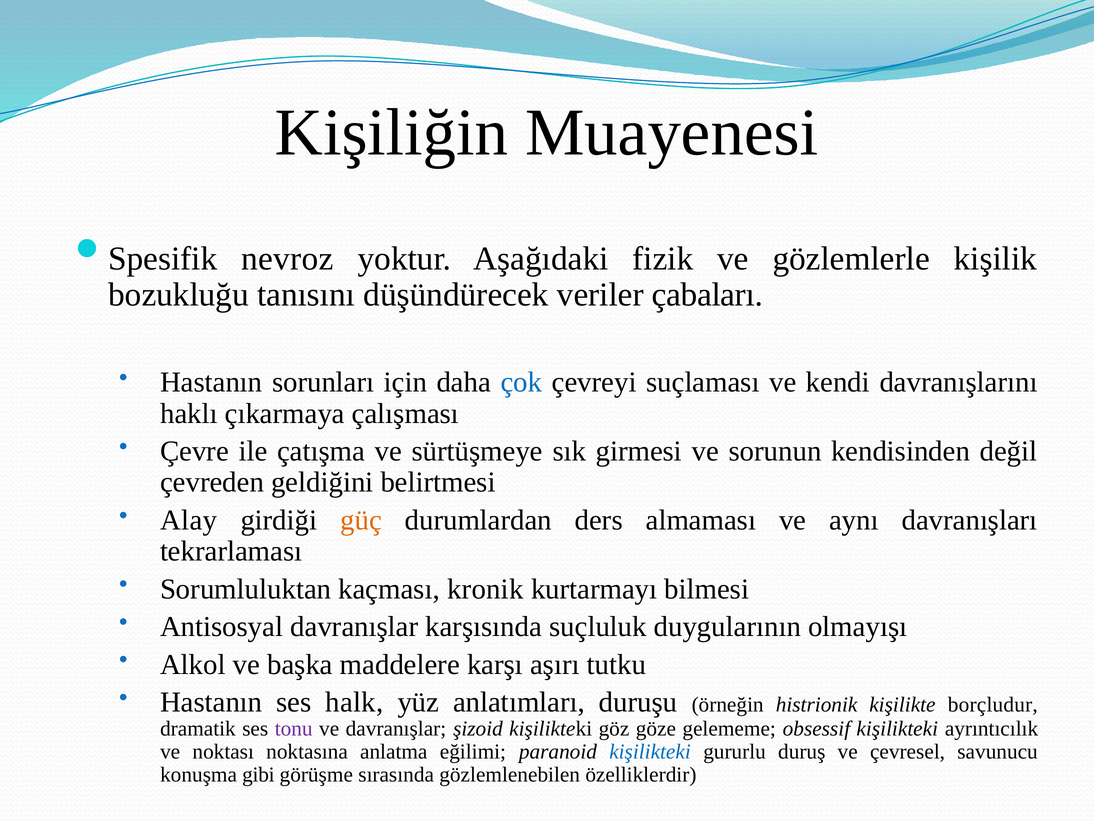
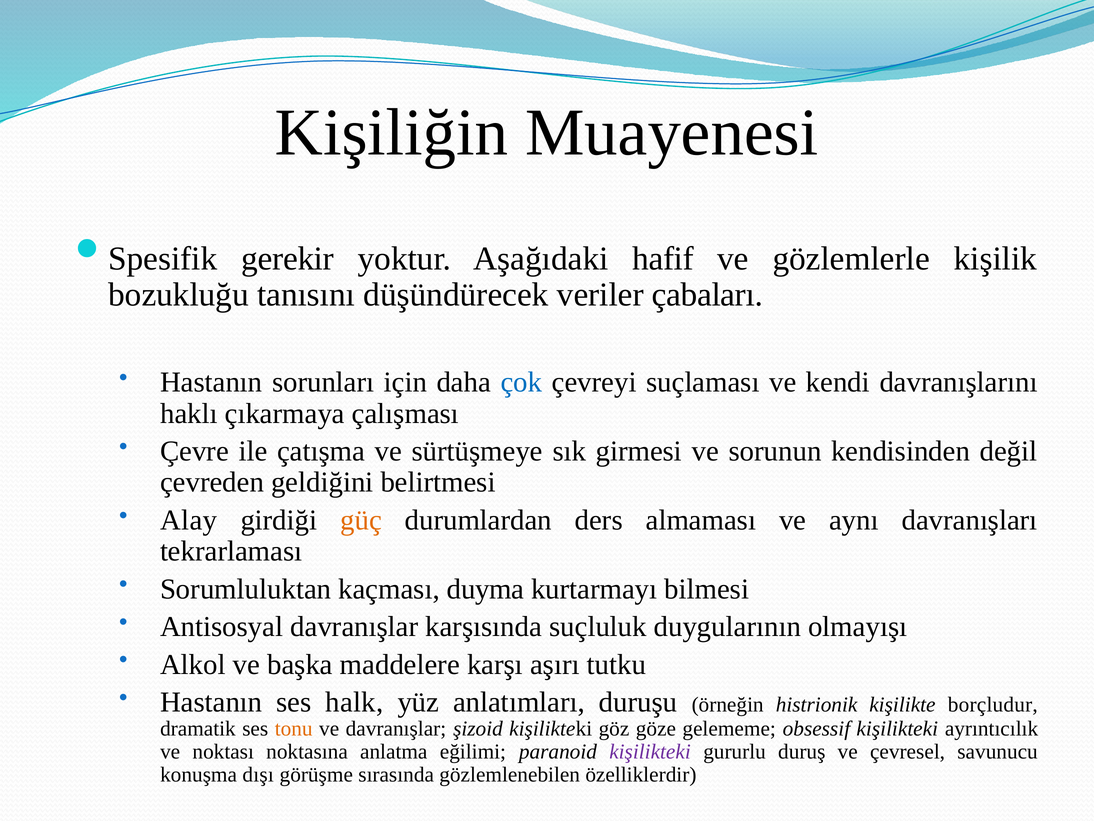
nevroz: nevroz -> gerekir
fizik: fizik -> hafif
kronik: kronik -> duyma
tonu colour: purple -> orange
kişilikteki at (650, 751) colour: blue -> purple
gibi: gibi -> dışı
